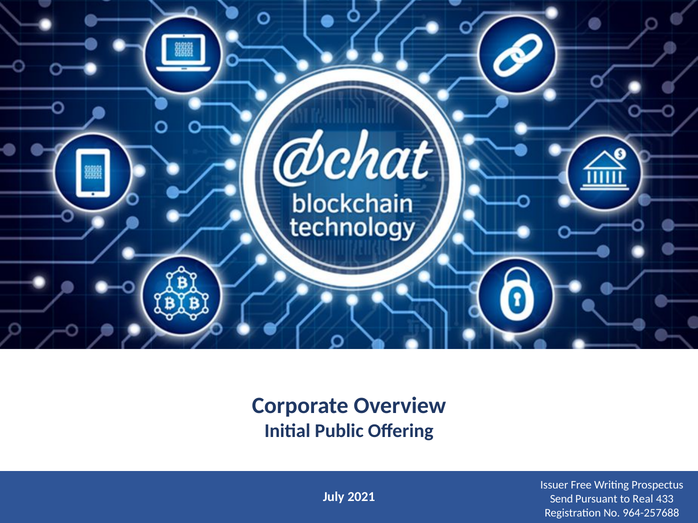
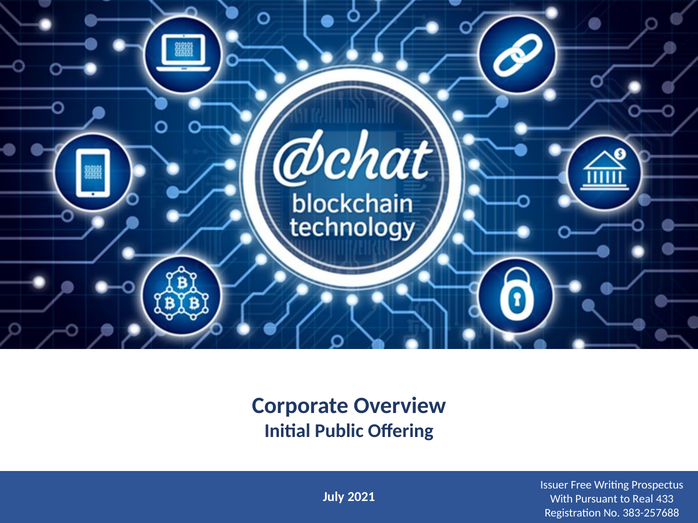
Send: Send -> With
964-257688: 964-257688 -> 383-257688
